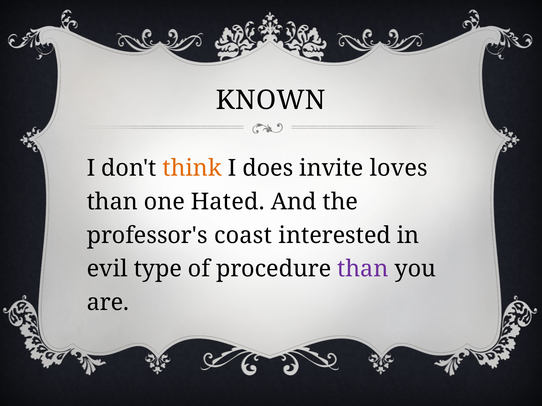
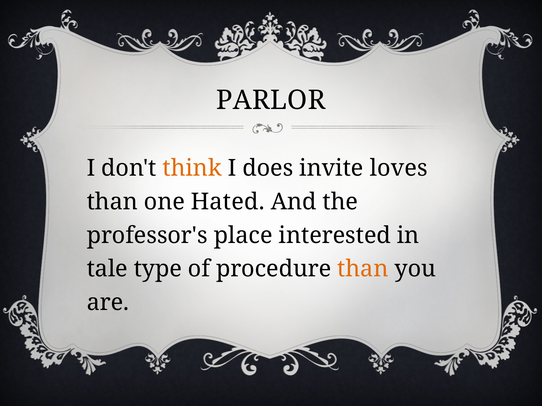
KNOWN: KNOWN -> PARLOR
coast: coast -> place
evil: evil -> tale
than at (363, 269) colour: purple -> orange
